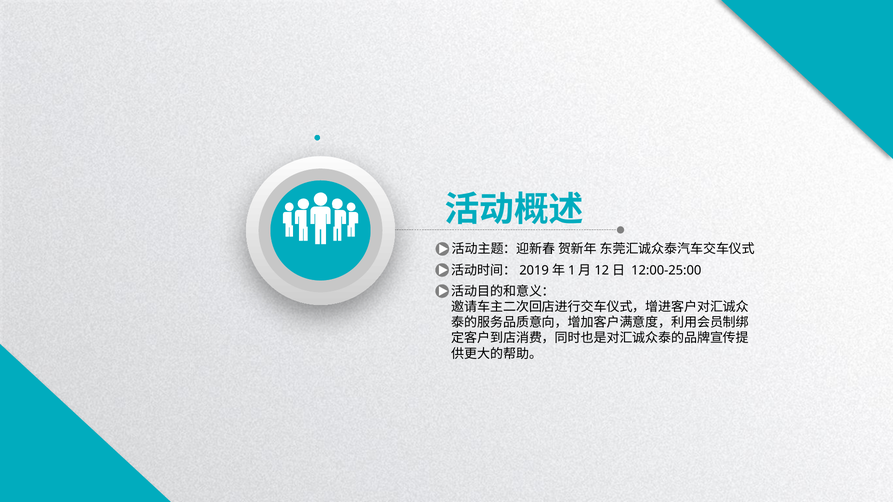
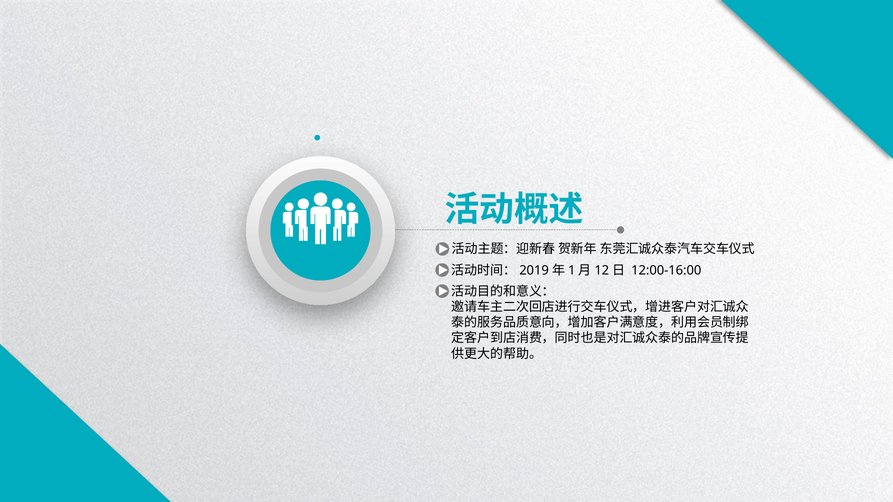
12:00-25:00: 12:00-25:00 -> 12:00-16:00
